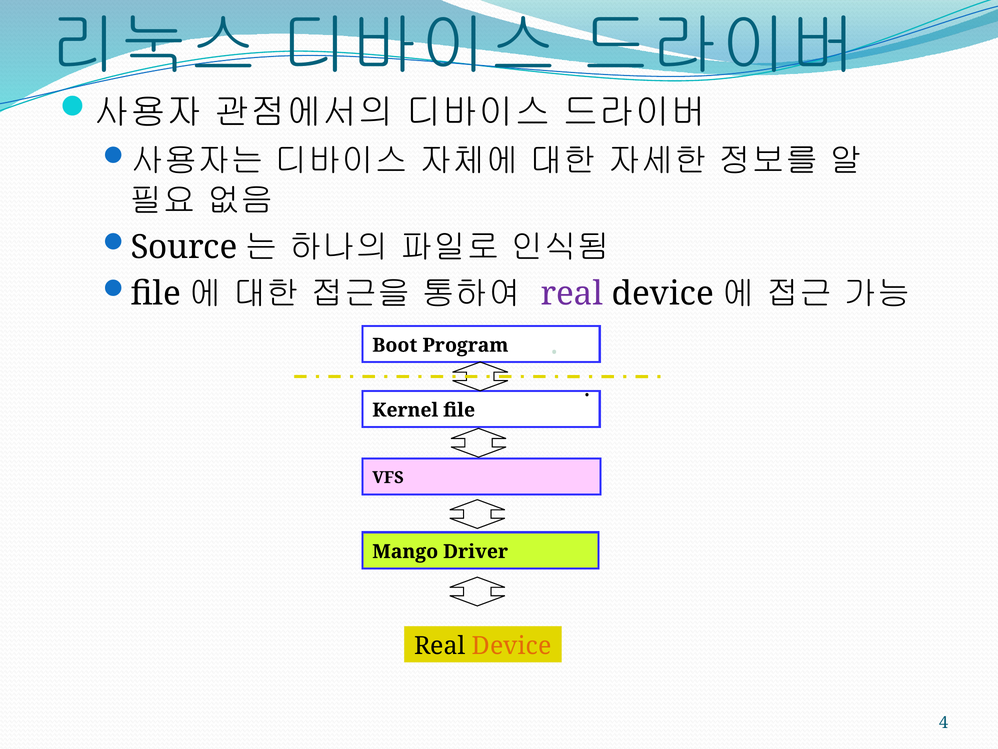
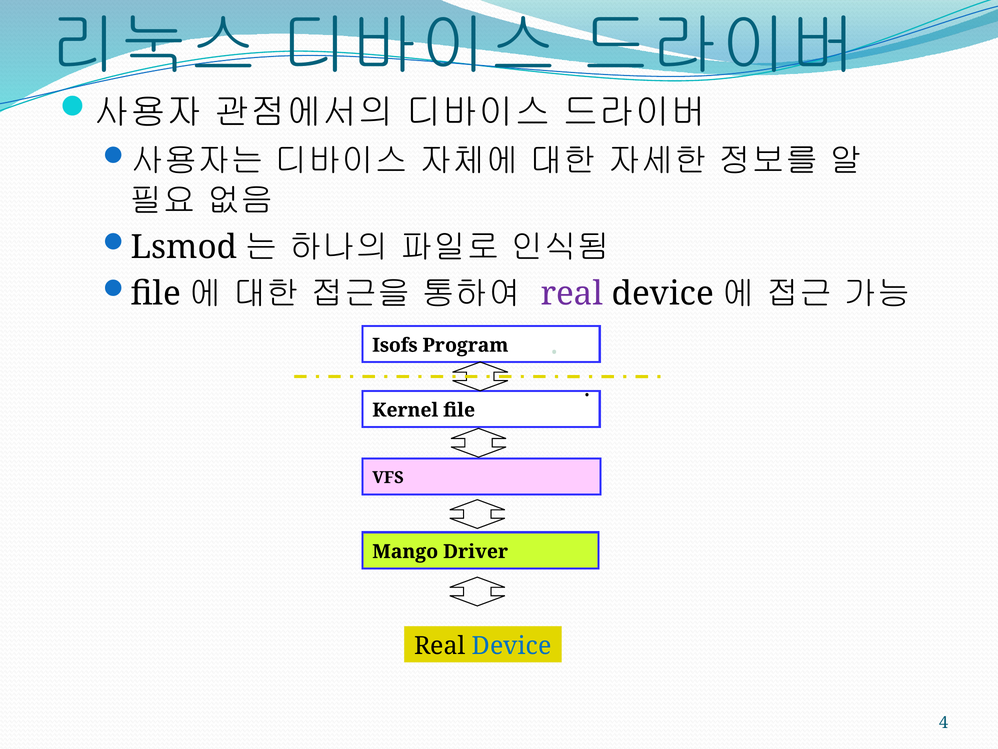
Source: Source -> Lsmod
Boot: Boot -> Isofs
Device at (512, 646) colour: orange -> blue
